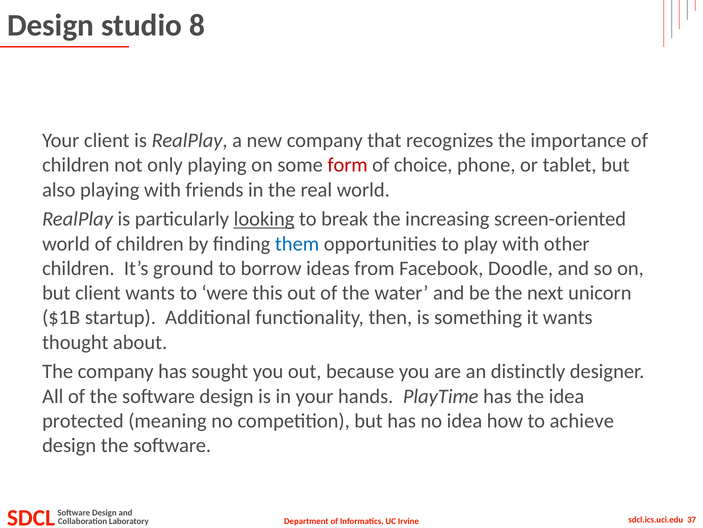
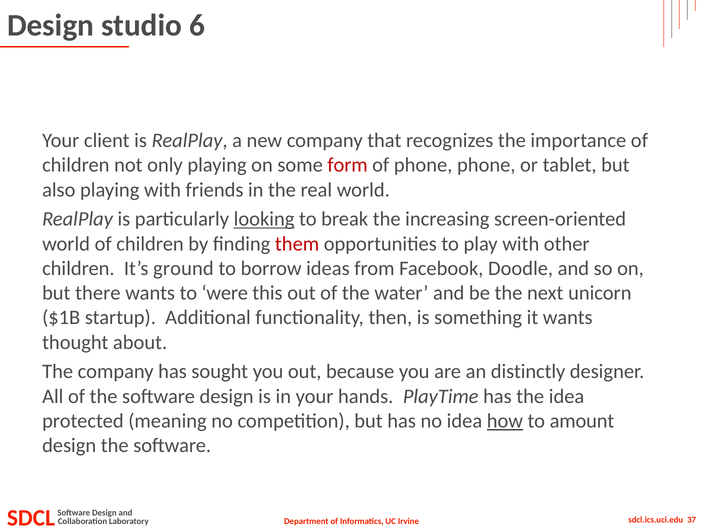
8: 8 -> 6
of choice: choice -> phone
them colour: blue -> red
but client: client -> there
how underline: none -> present
achieve: achieve -> amount
